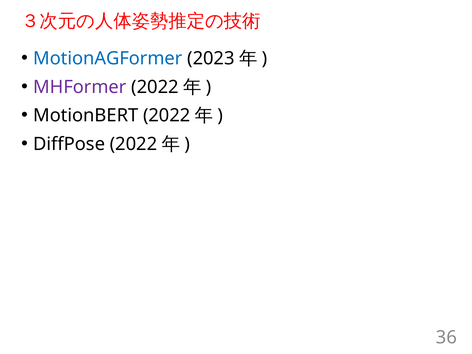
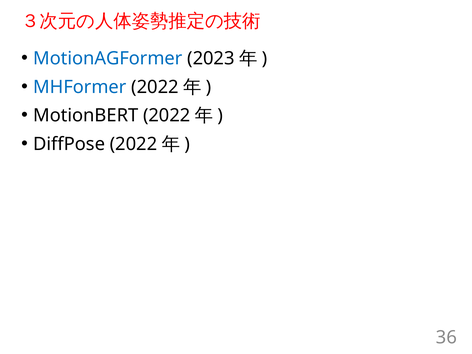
MHFormer colour: purple -> blue
